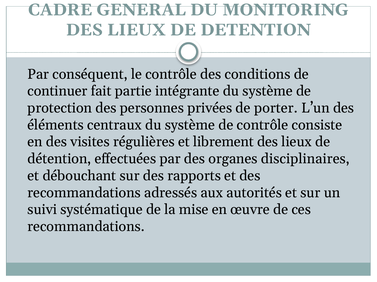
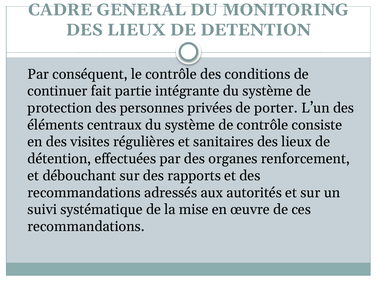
librement: librement -> sanitaires
disciplinaires: disciplinaires -> renforcement
